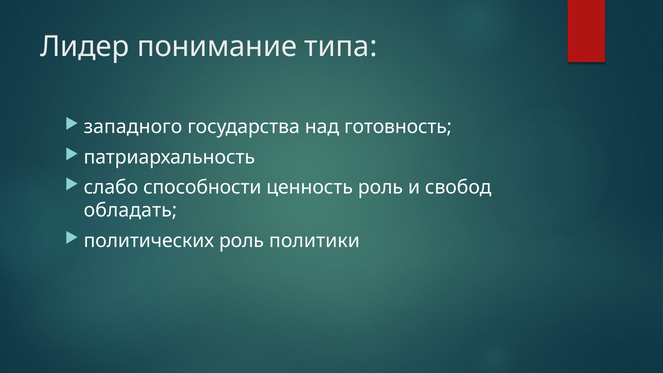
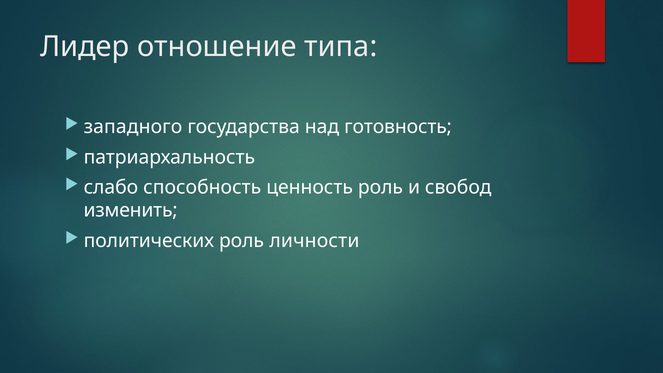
понимание: понимание -> отношение
способности: способности -> способность
обладать: обладать -> изменить
политики: политики -> личности
